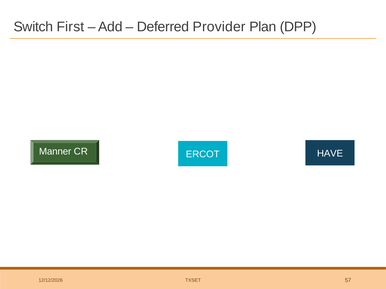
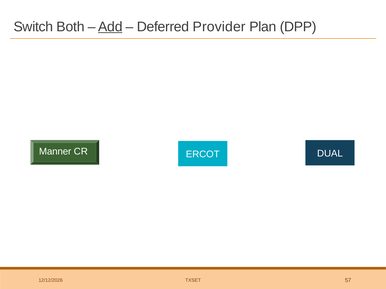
First: First -> Both
Add at (110, 27) underline: none -> present
HAVE: HAVE -> DUAL
